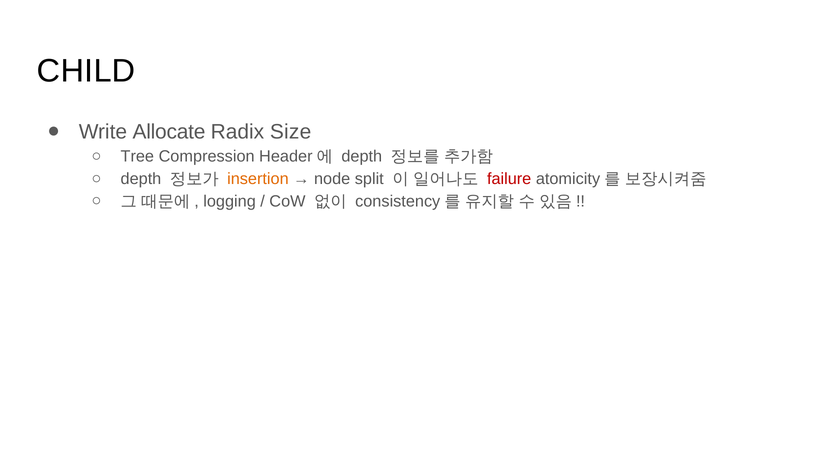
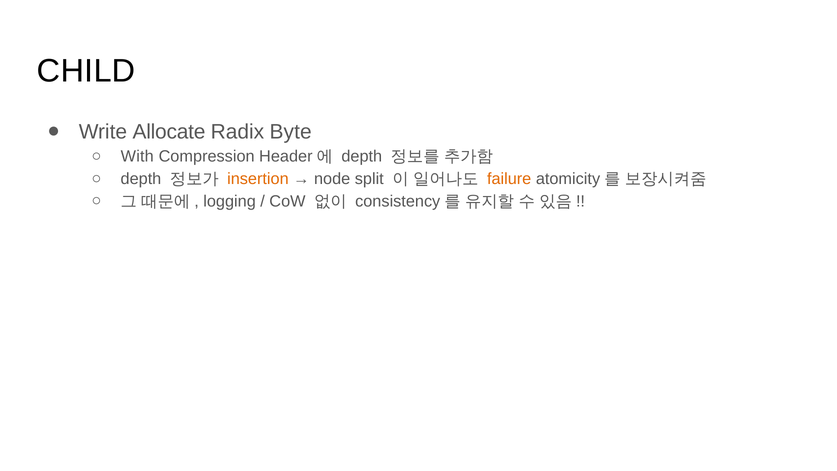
Size: Size -> Byte
Tree: Tree -> With
failure colour: red -> orange
